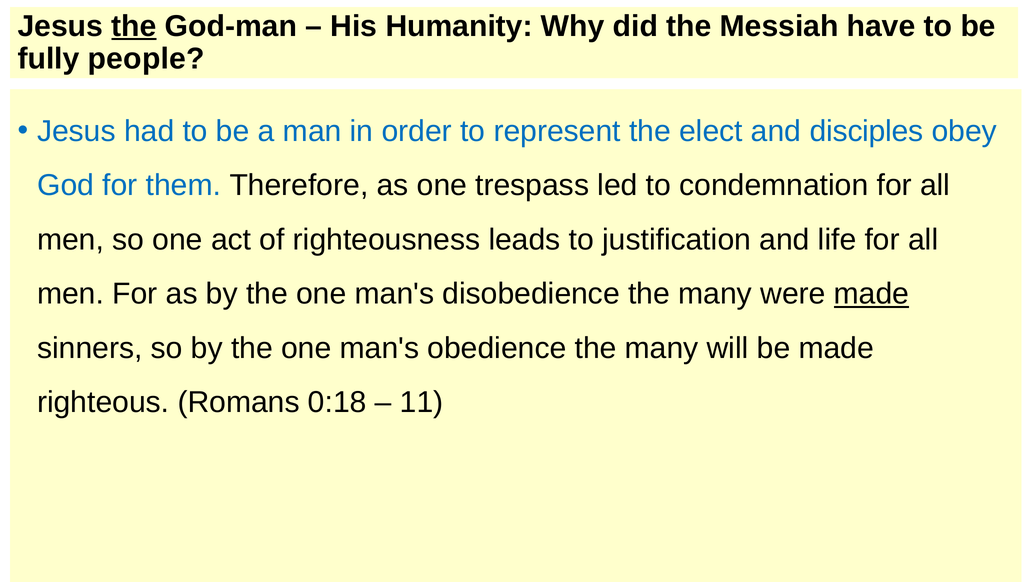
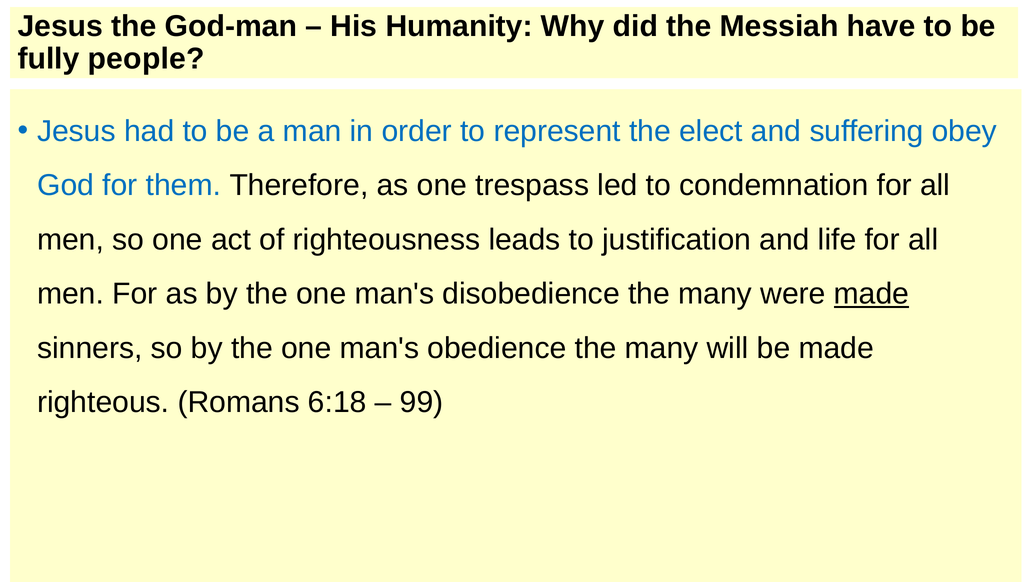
the at (134, 26) underline: present -> none
disciples: disciples -> suffering
0:18: 0:18 -> 6:18
11: 11 -> 99
